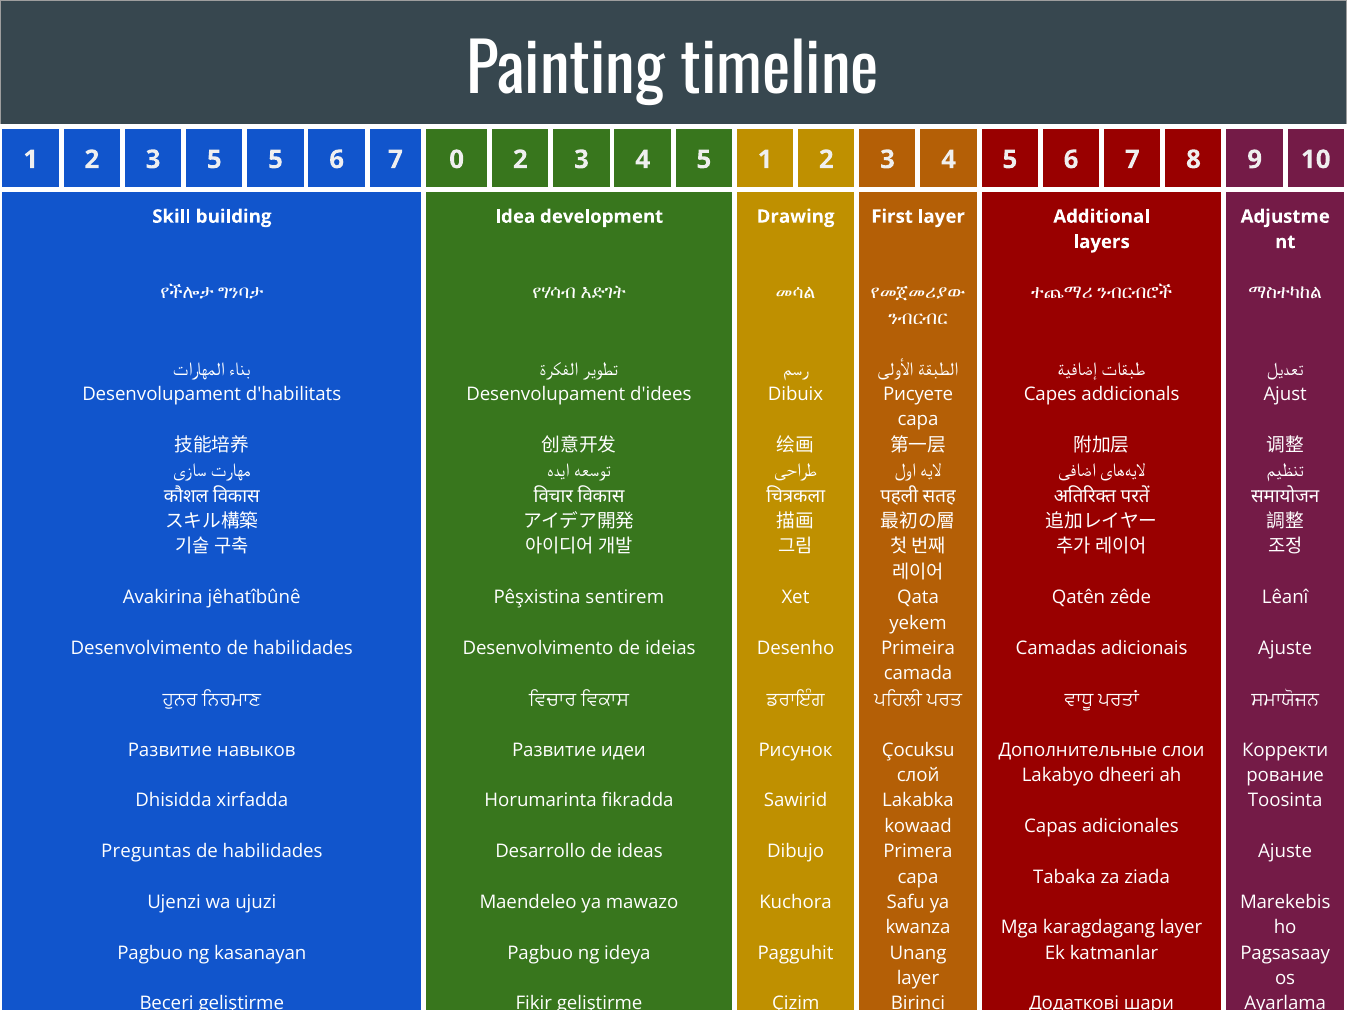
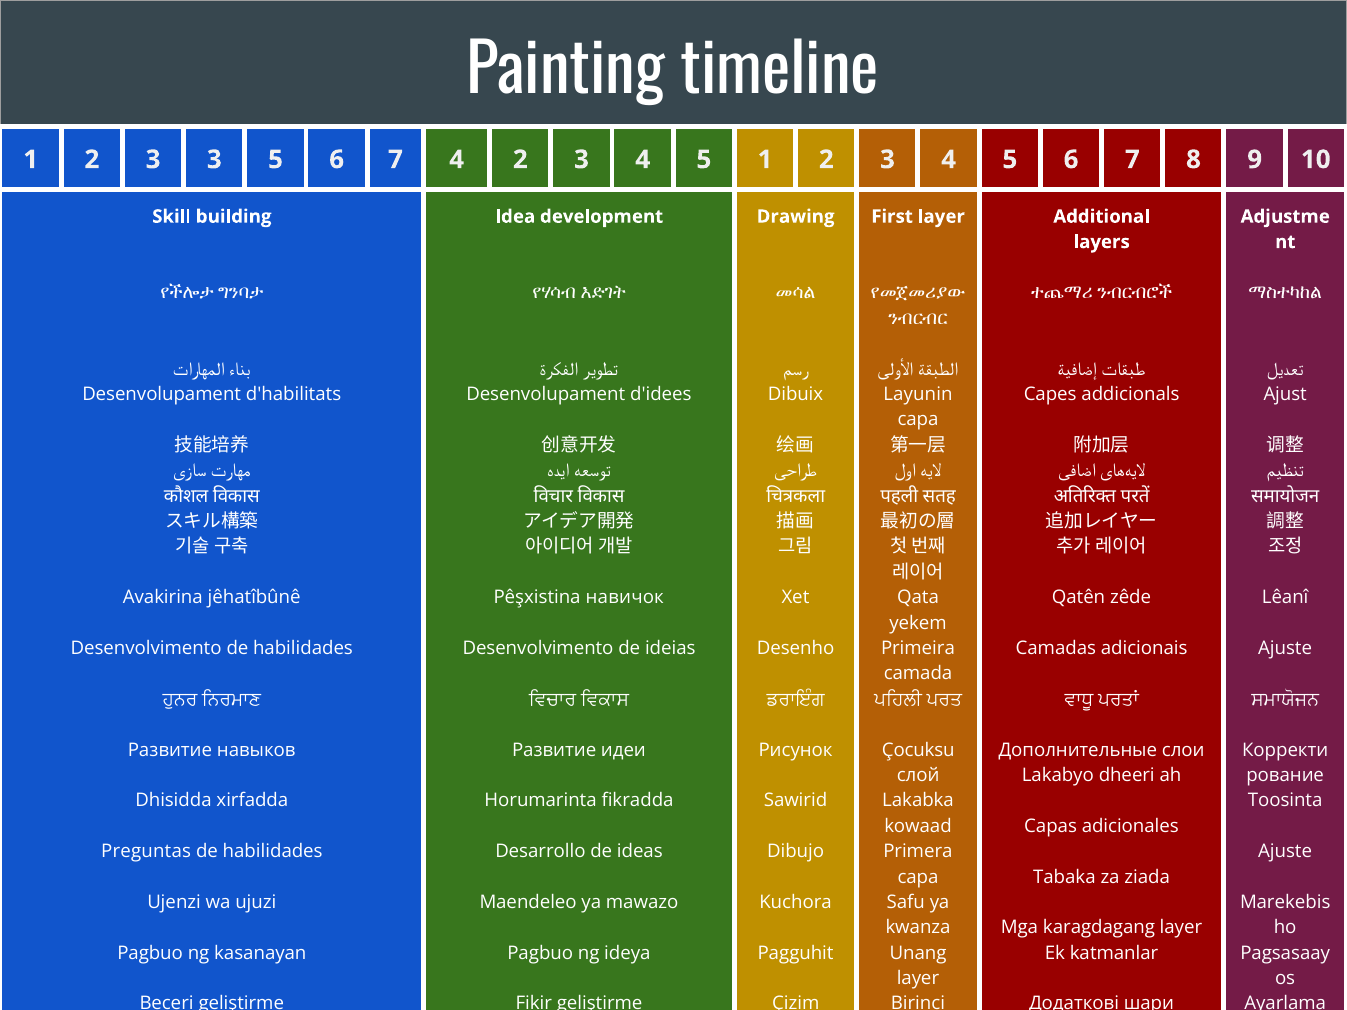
3 5: 5 -> 3
7 0: 0 -> 4
Рисуете: Рисуете -> Layunin
Pêşxistina sentirem: sentirem -> навичок
